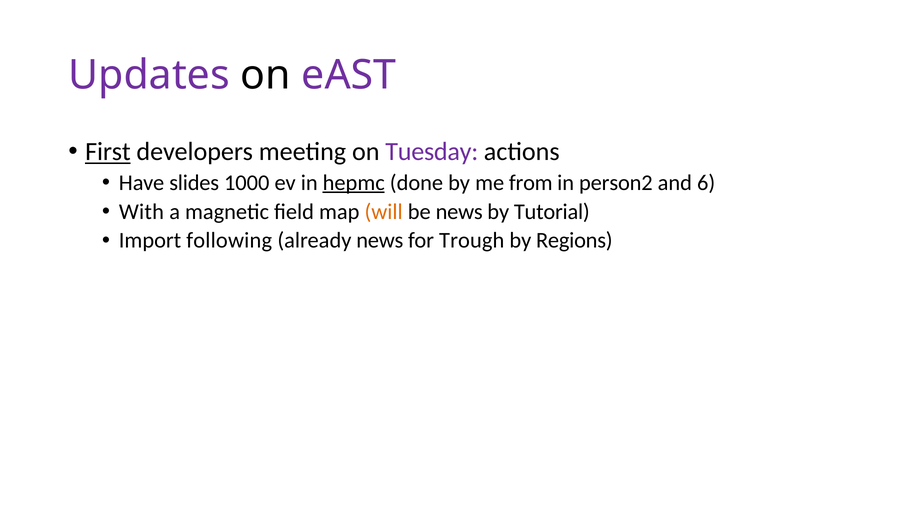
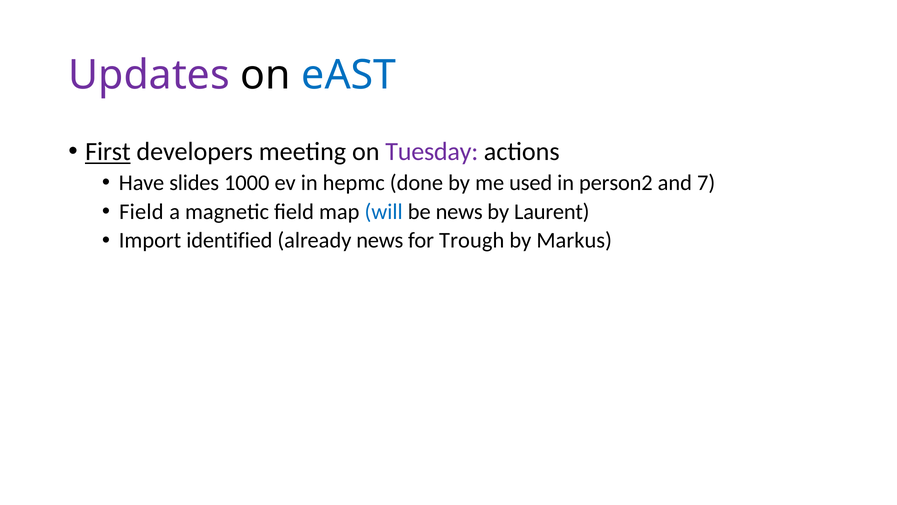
eAST colour: purple -> blue
hepmc underline: present -> none
from: from -> used
6: 6 -> 7
With at (141, 211): With -> Field
will colour: orange -> blue
Tutorial: Tutorial -> Laurent
following: following -> identified
Regions: Regions -> Markus
